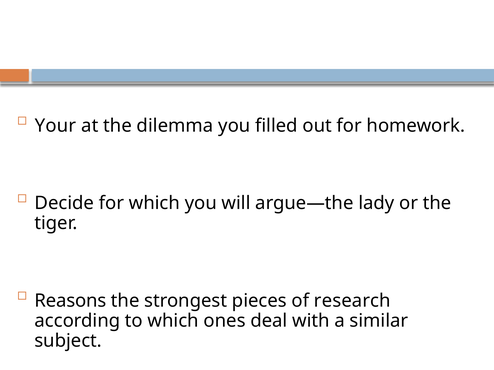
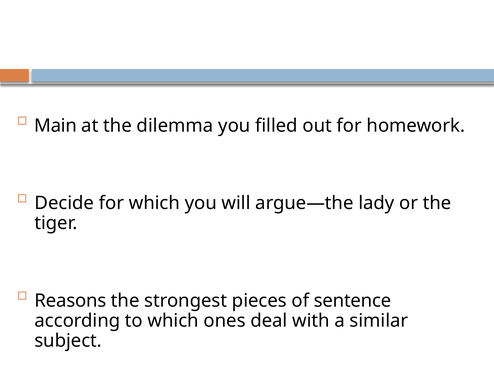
Your: Your -> Main
research: research -> sentence
